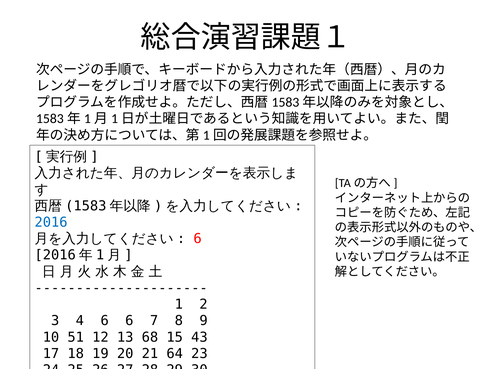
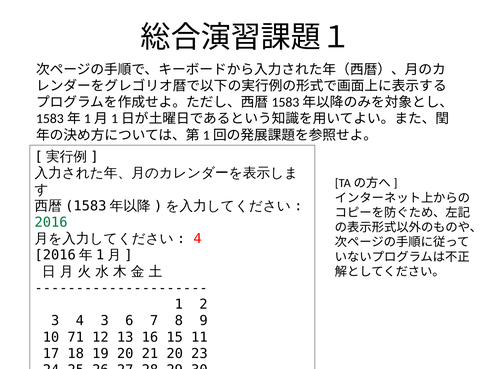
2016 colour: blue -> green
6 at (198, 239): 6 -> 4
4 6: 6 -> 3
51: 51 -> 71
68: 68 -> 16
43: 43 -> 11
21 64: 64 -> 20
